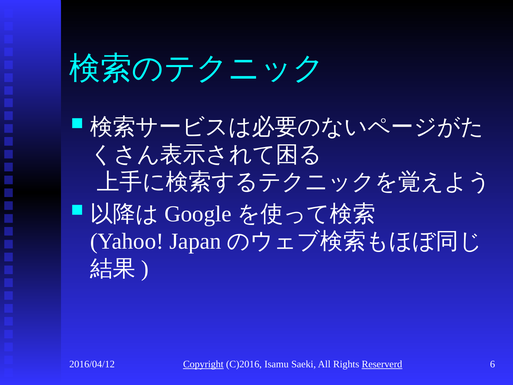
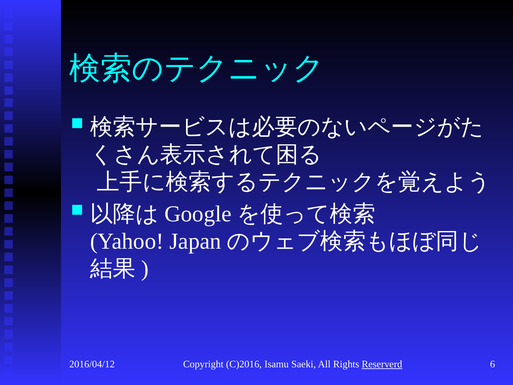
Copyright underline: present -> none
